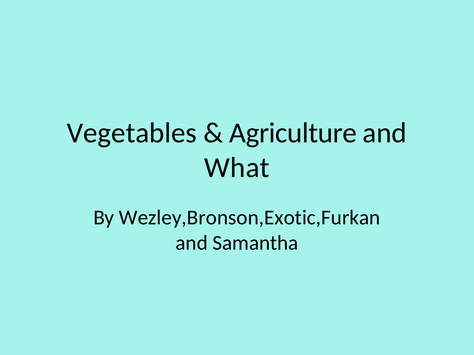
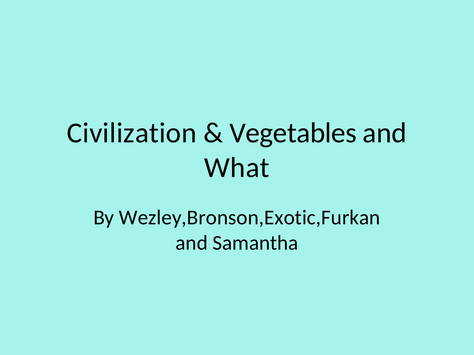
Vegetables: Vegetables -> Civilization
Agriculture: Agriculture -> Vegetables
